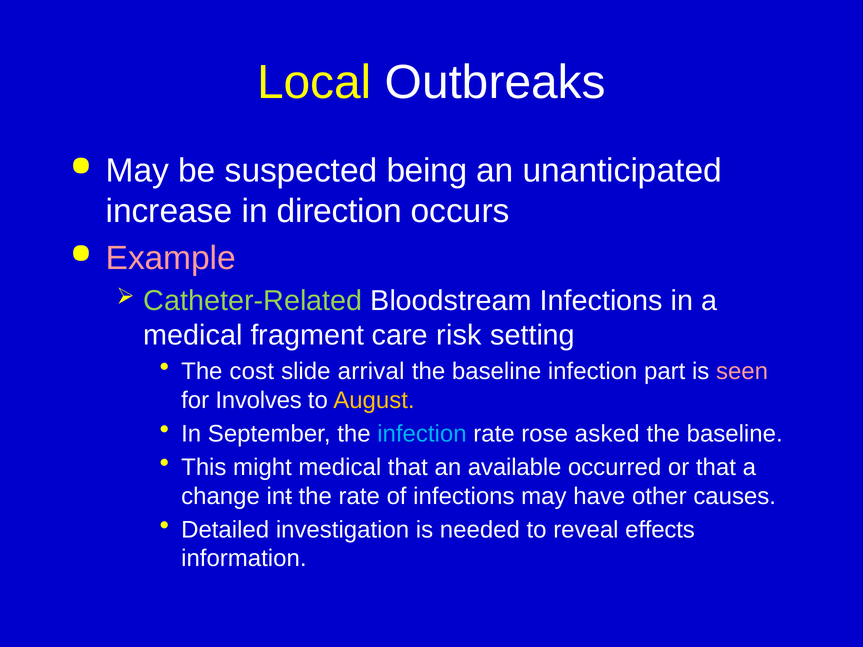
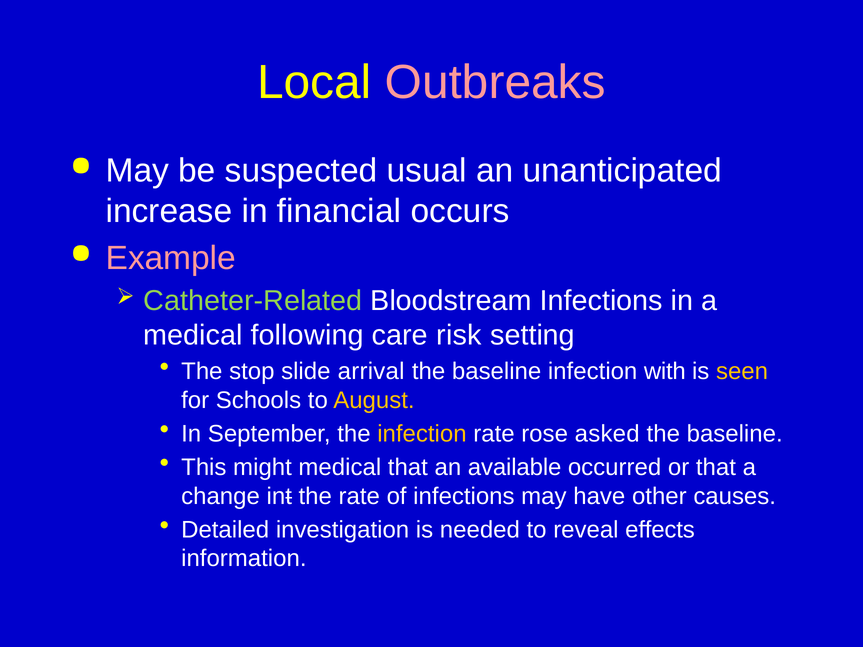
Outbreaks colour: white -> pink
being: being -> usual
direction: direction -> financial
fragment: fragment -> following
cost: cost -> stop
part: part -> with
seen colour: pink -> yellow
Involves: Involves -> Schools
infection at (422, 434) colour: light blue -> yellow
